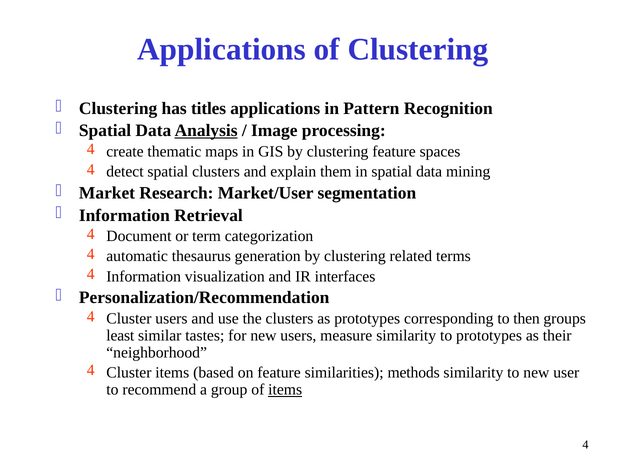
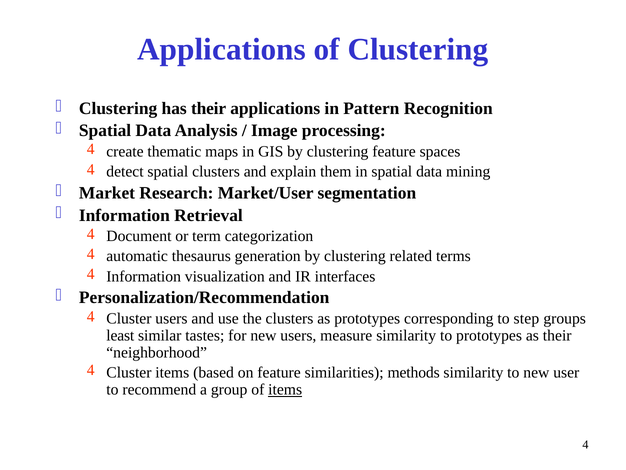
has titles: titles -> their
Analysis underline: present -> none
then: then -> step
